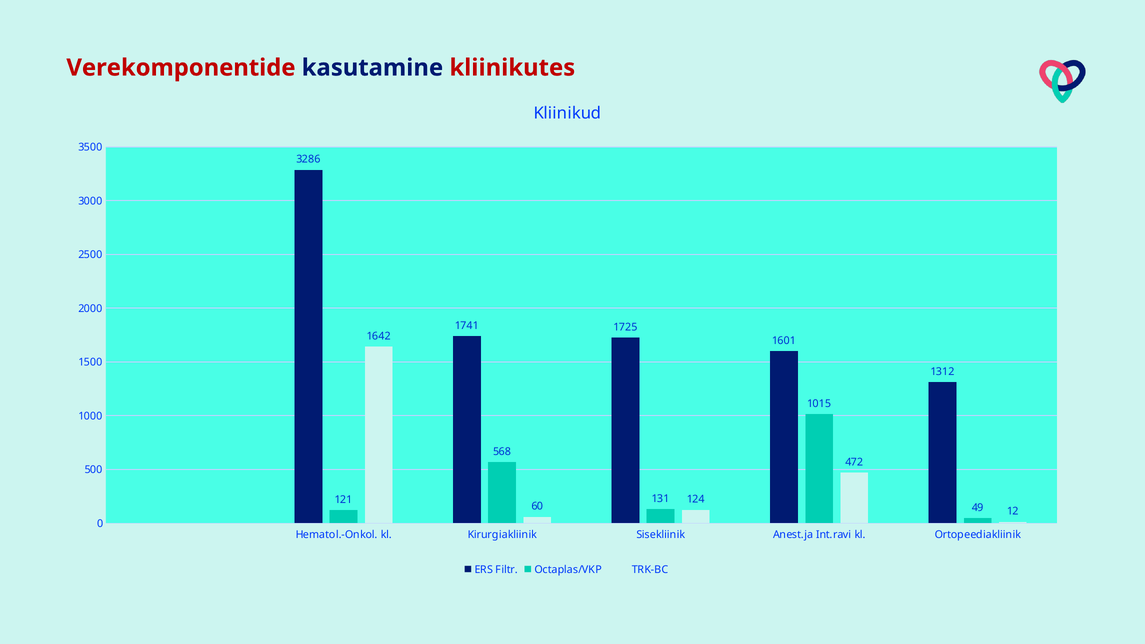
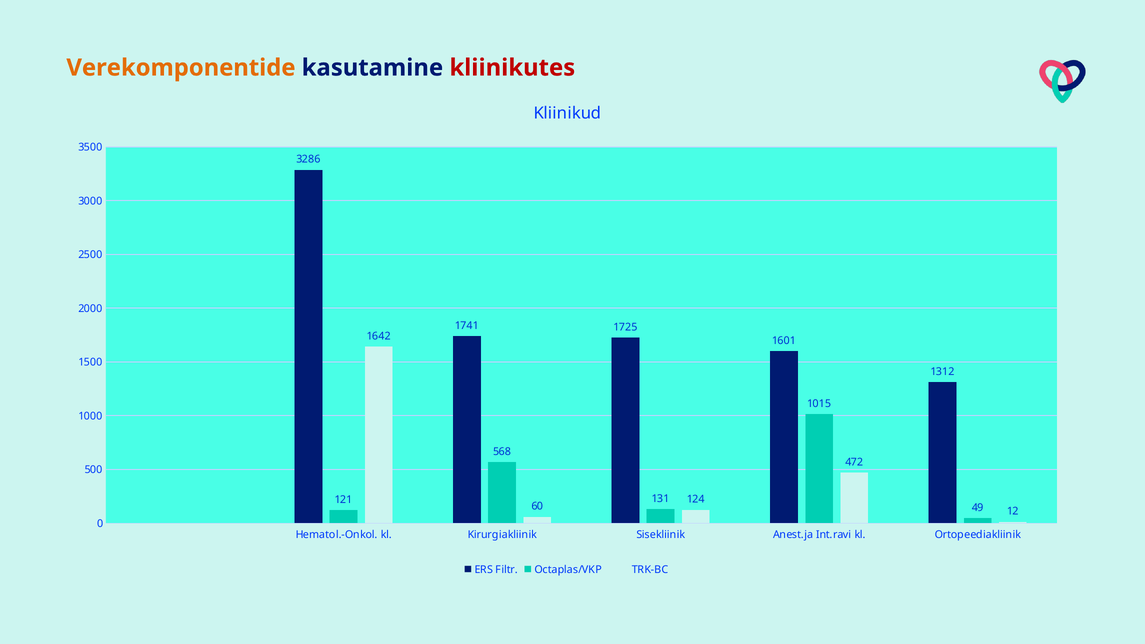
Verekomponentide colour: red -> orange
